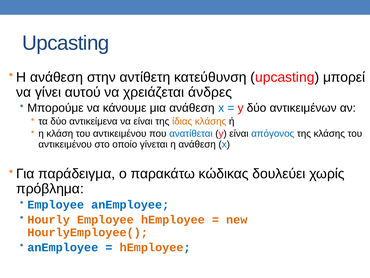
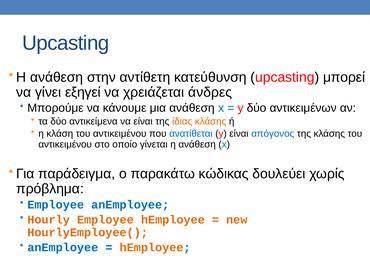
αυτού: αυτού -> εξηγεί
